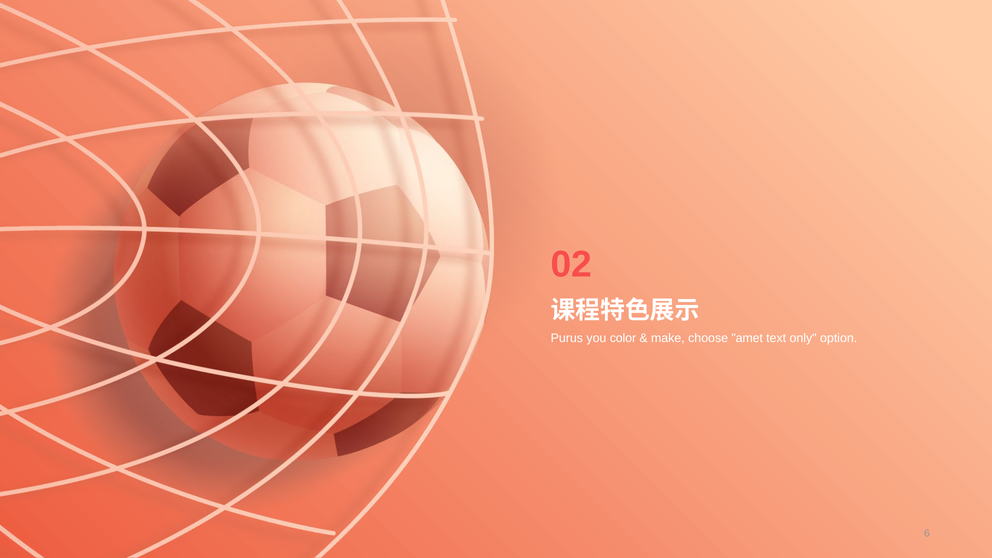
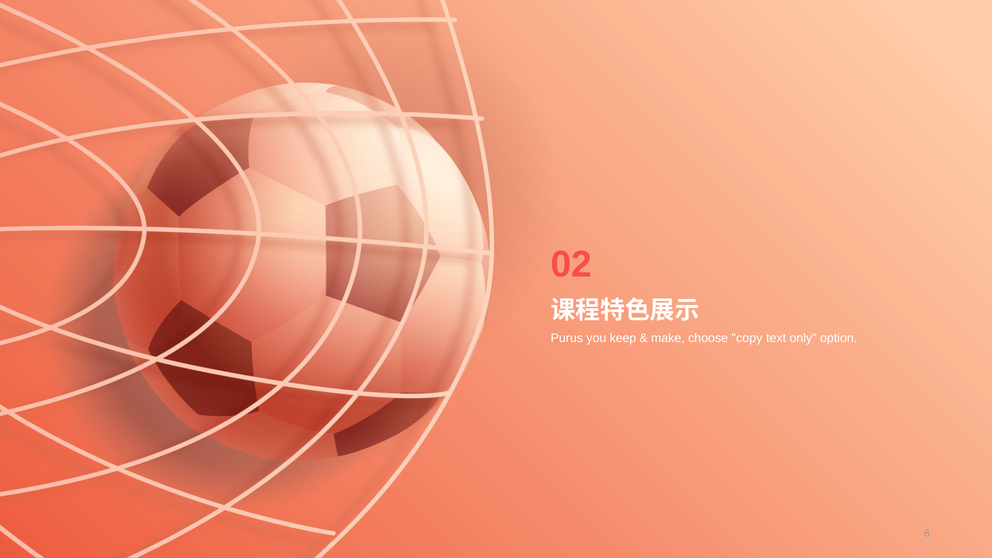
color: color -> keep
amet: amet -> copy
